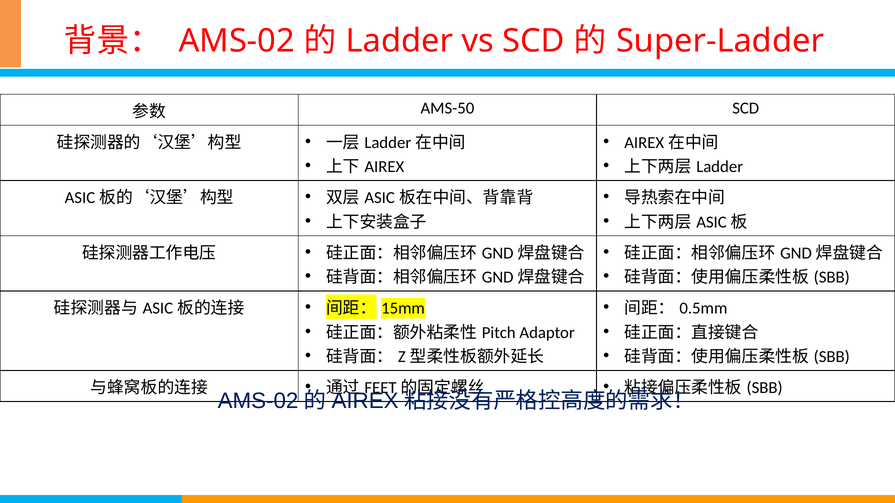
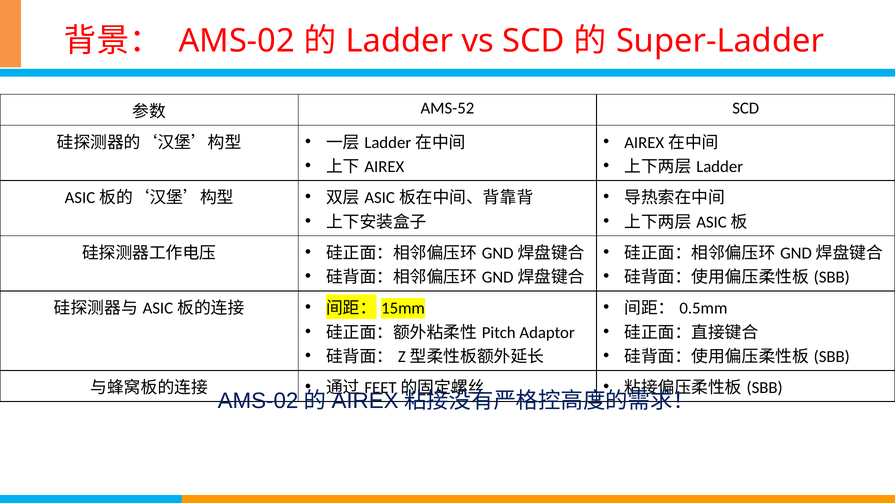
AMS-50: AMS-50 -> AMS-52
